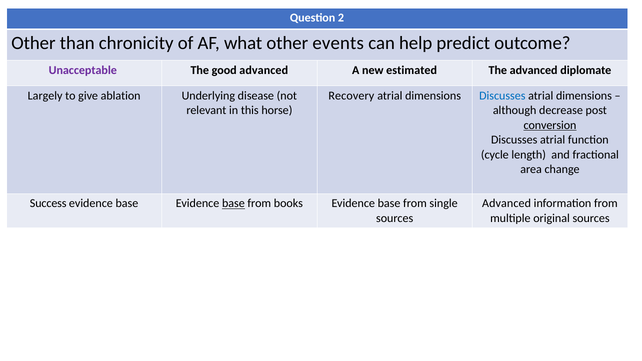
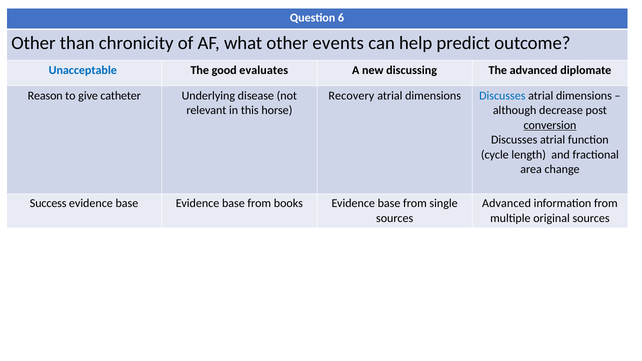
2: 2 -> 6
Unacceptable colour: purple -> blue
good advanced: advanced -> evaluates
estimated: estimated -> discussing
Largely: Largely -> Reason
ablation: ablation -> catheter
base at (233, 204) underline: present -> none
